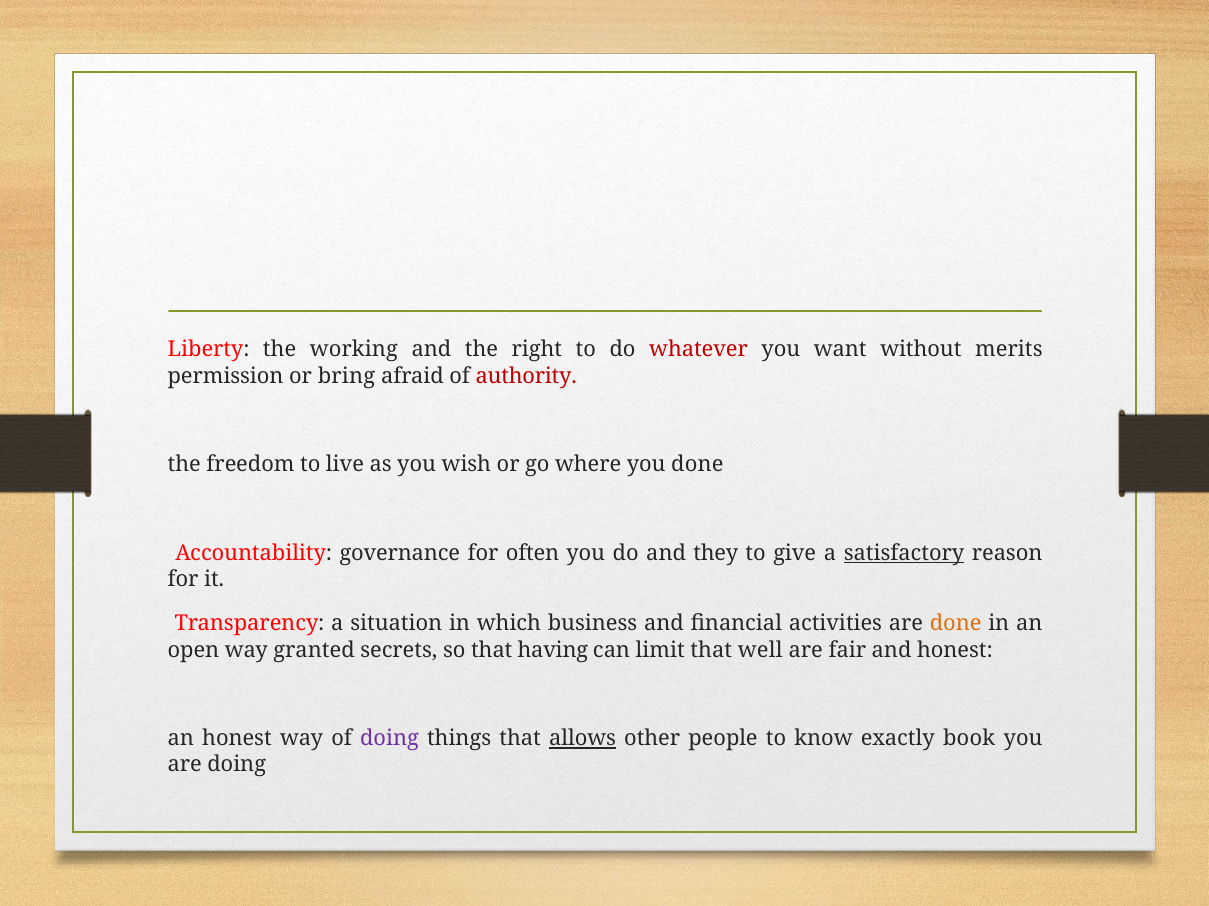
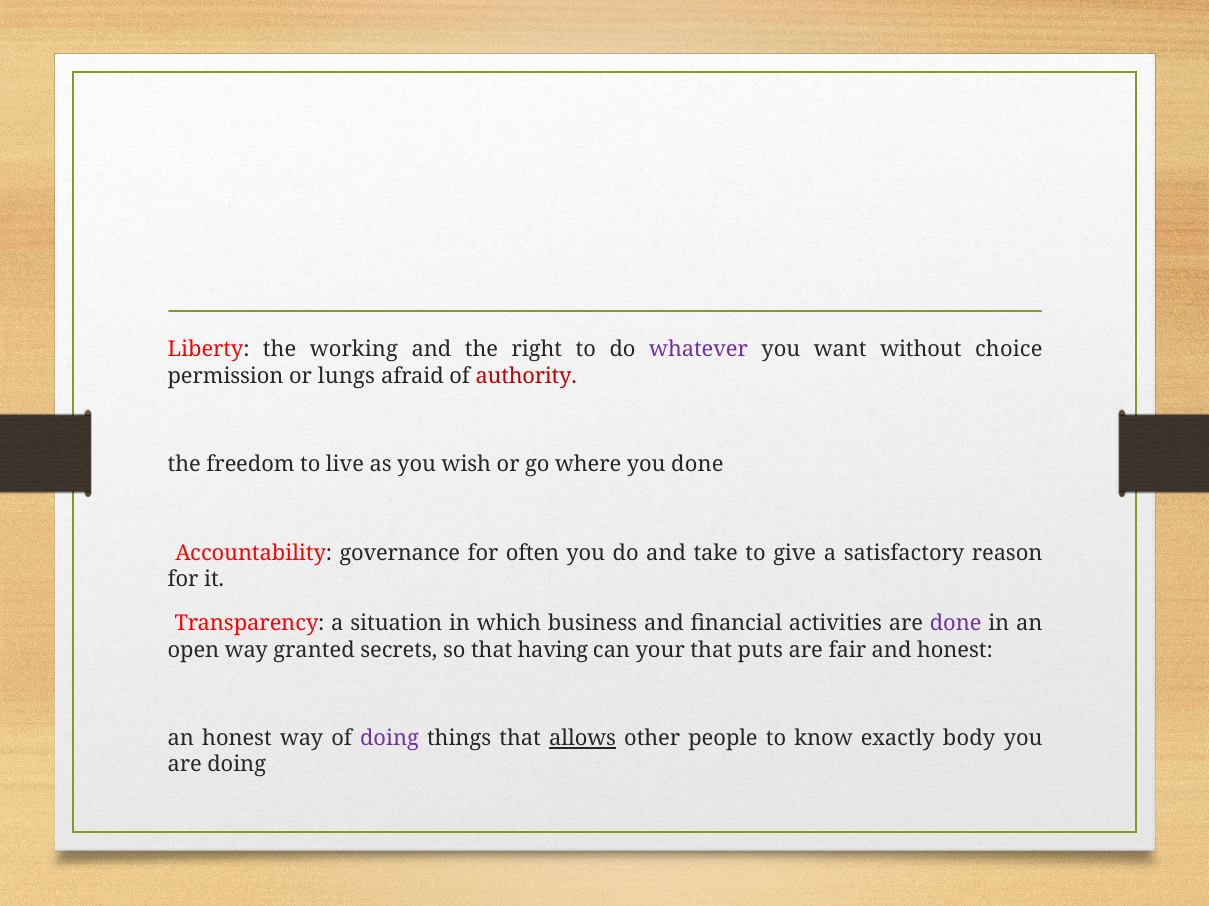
whatever colour: red -> purple
merits: merits -> choice
bring: bring -> lungs
they: they -> take
satisfactory underline: present -> none
done at (956, 624) colour: orange -> purple
limit: limit -> your
well: well -> puts
book: book -> body
